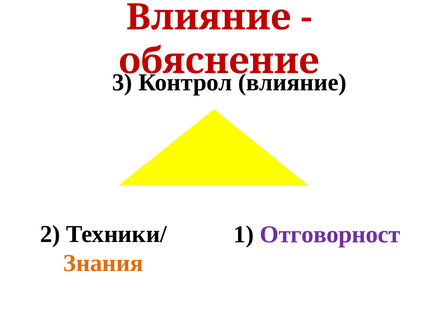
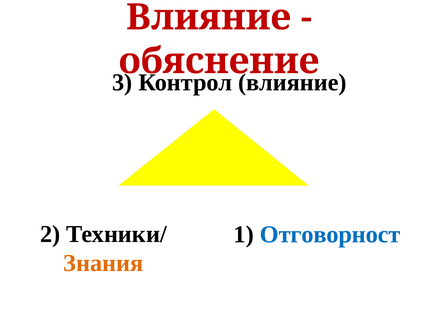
Отговорност colour: purple -> blue
